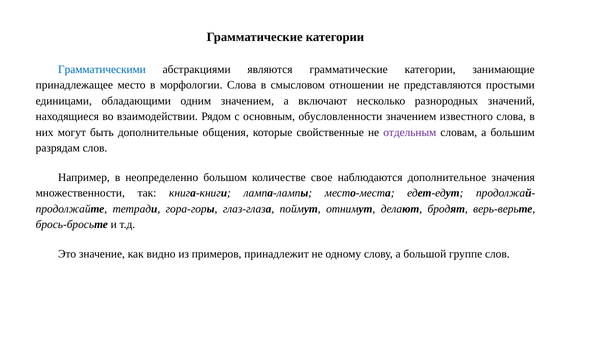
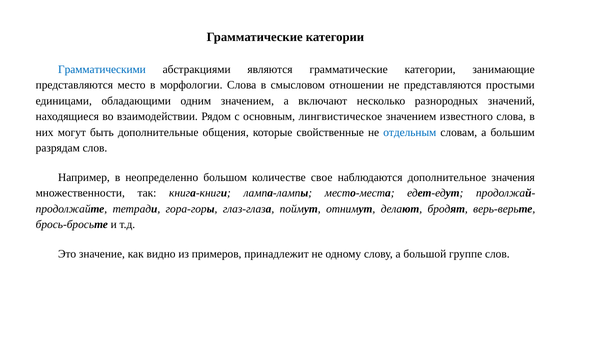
принадлежащее at (74, 85): принадлежащее -> представляются
обусловленности: обусловленности -> лингвистическое
отдельным colour: purple -> blue
